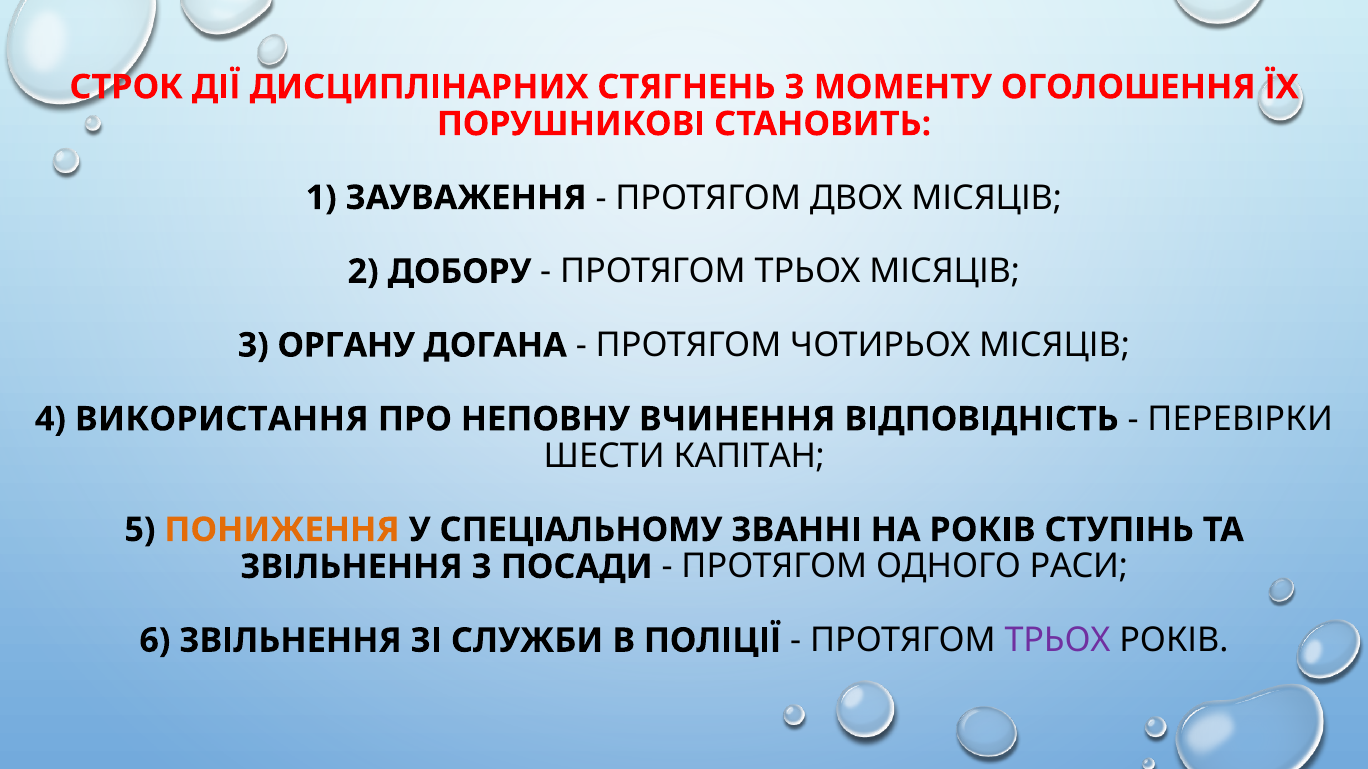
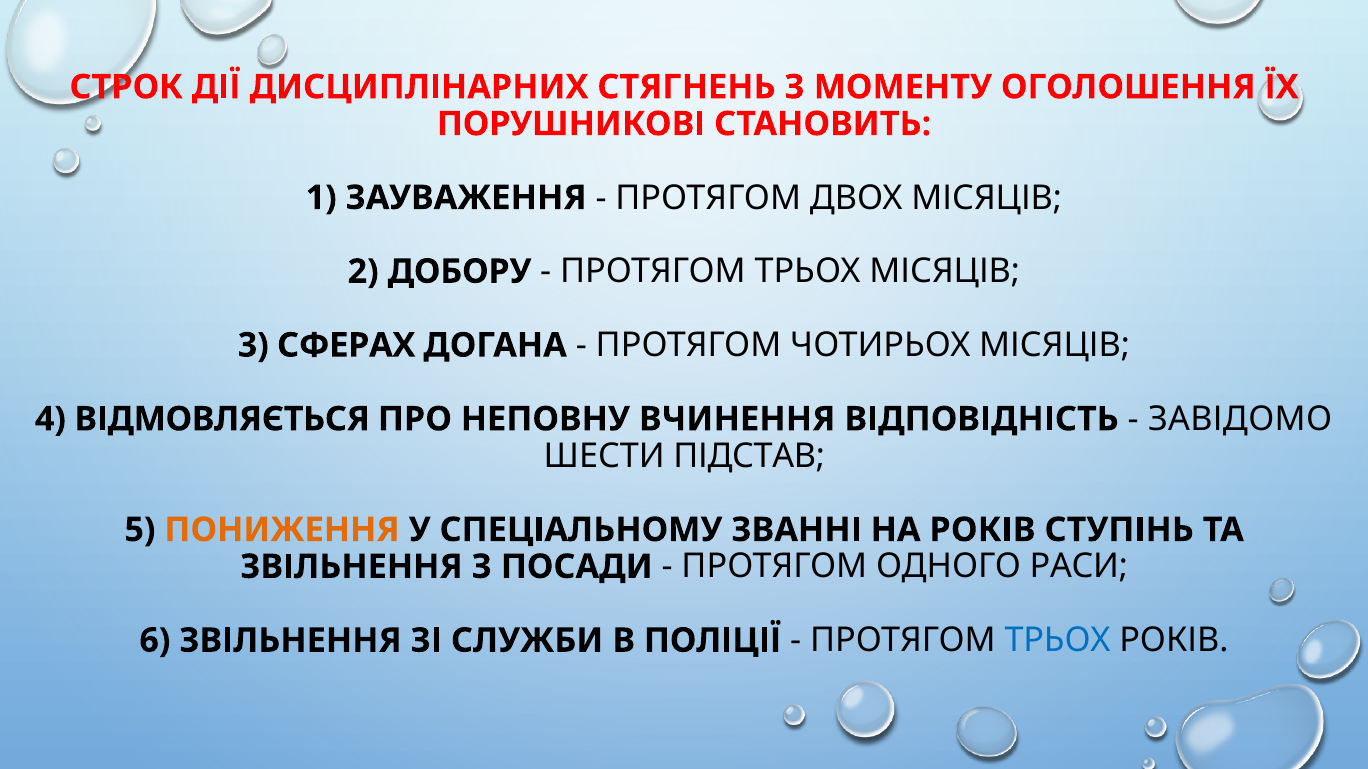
ОРГАНУ: ОРГАНУ -> СФЕРАХ
ВИКОРИСТАННЯ: ВИКОРИСТАННЯ -> ВІДМОВЛЯЄТЬСЯ
ПЕРЕВІРКИ: ПЕРЕВІРКИ -> ЗАВІДОМО
КАПІТАН: КАПІТАН -> ПІДСТАВ
ТРЬОХ at (1058, 641) colour: purple -> blue
